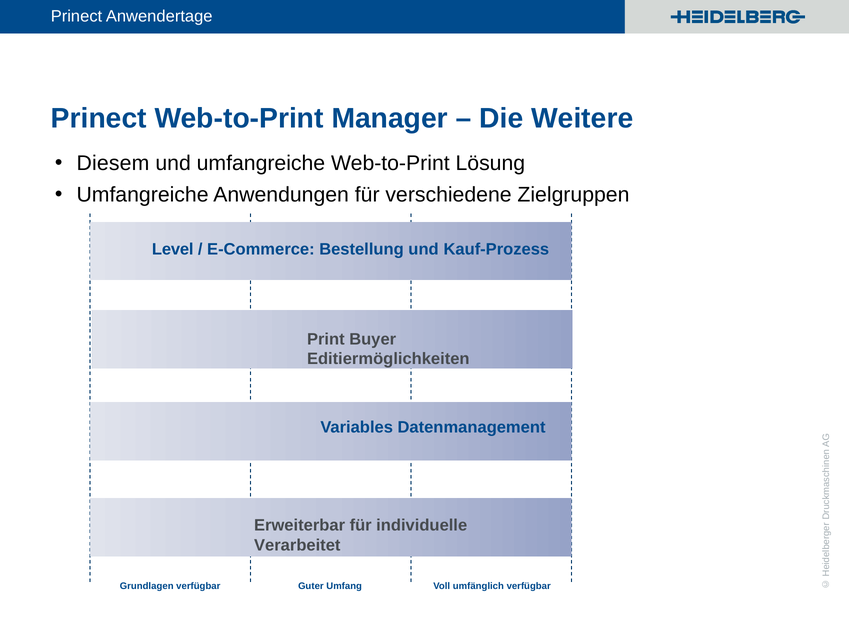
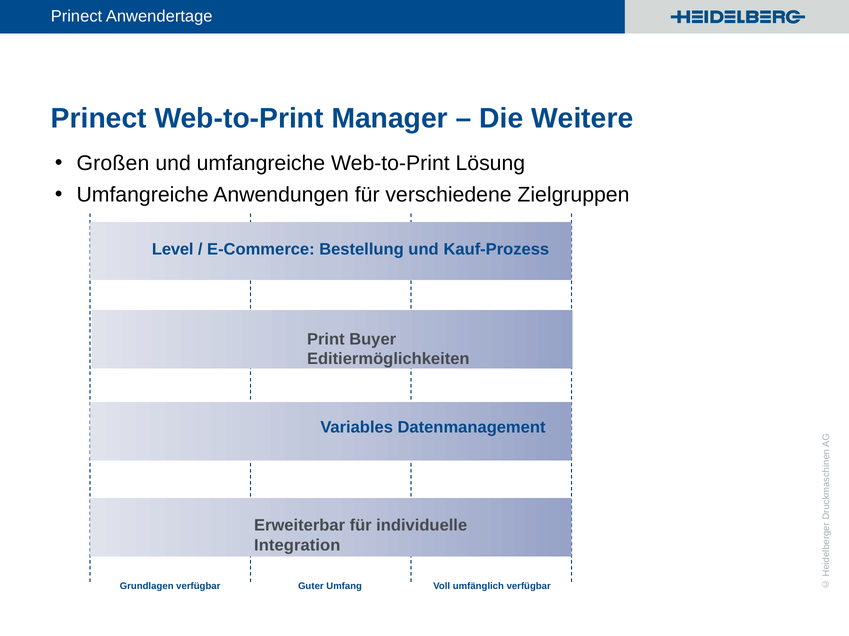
Diesem: Diesem -> Großen
Verarbeitet: Verarbeitet -> Integration
